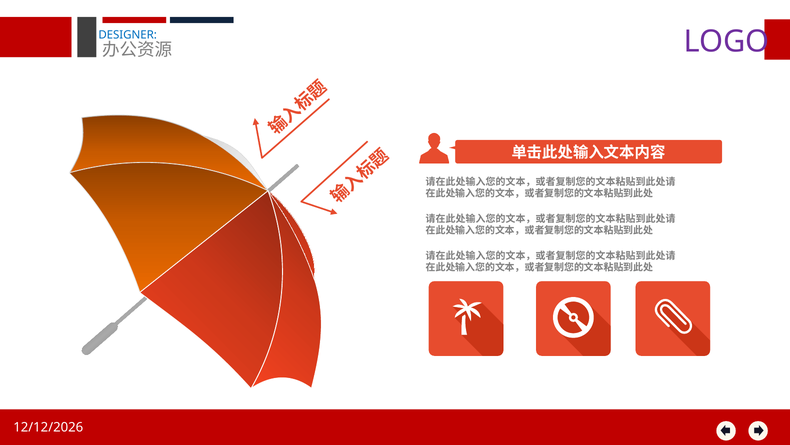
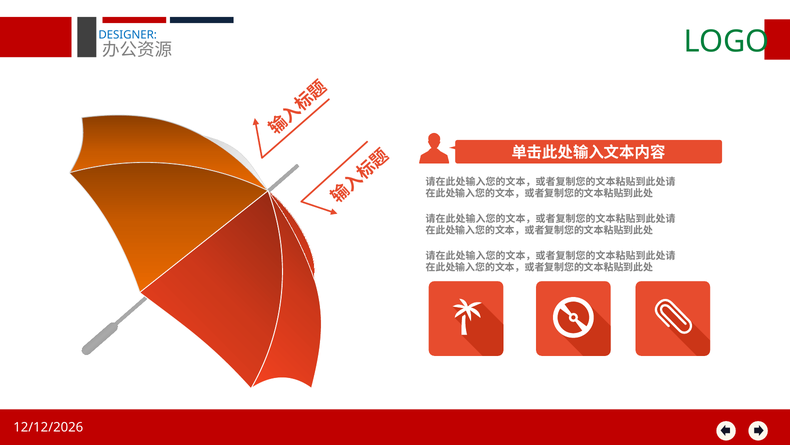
LOGO colour: purple -> green
